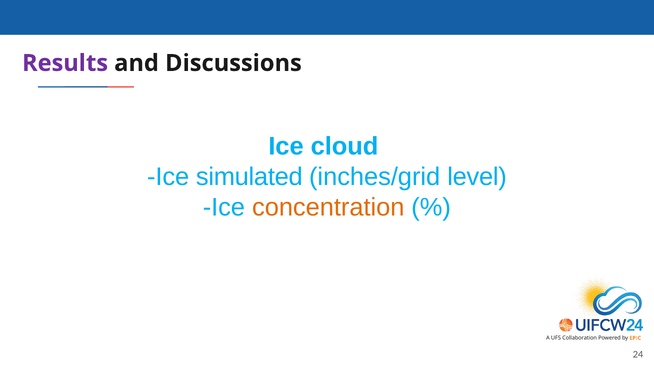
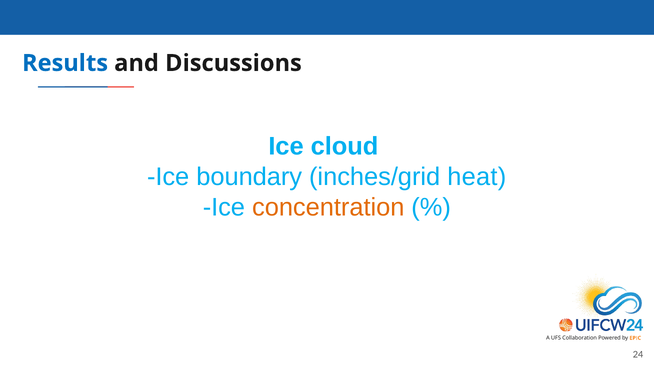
Results colour: purple -> blue
simulated: simulated -> boundary
level: level -> heat
